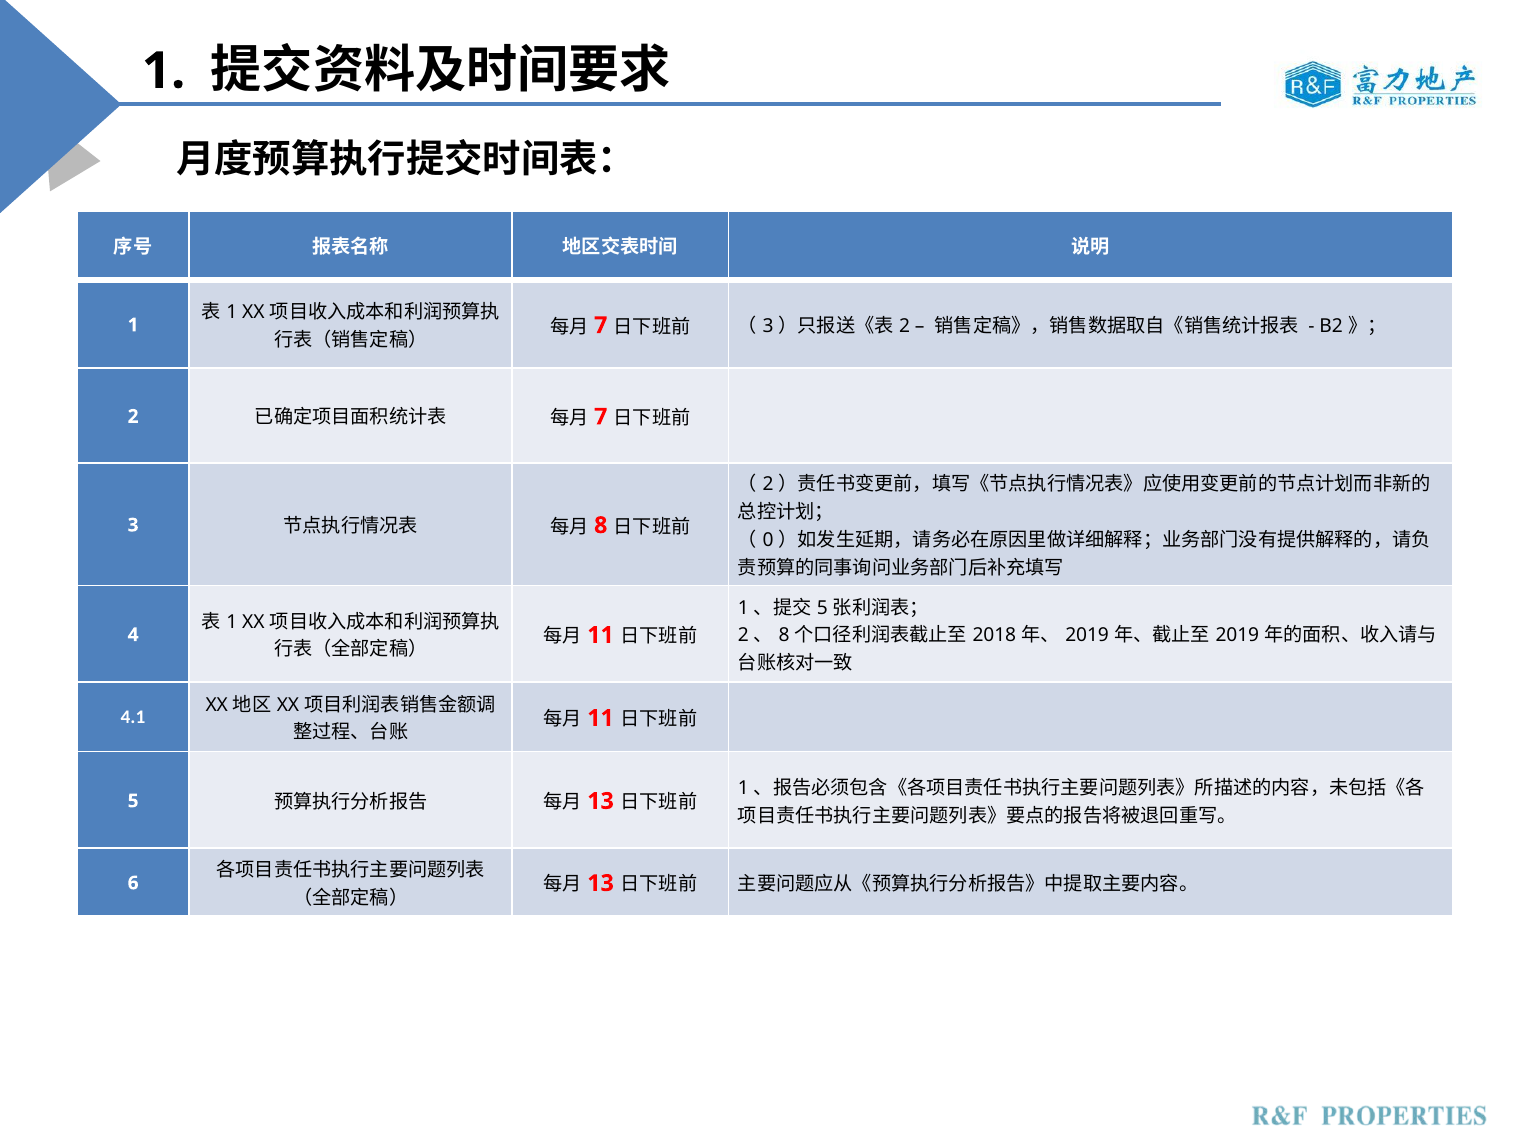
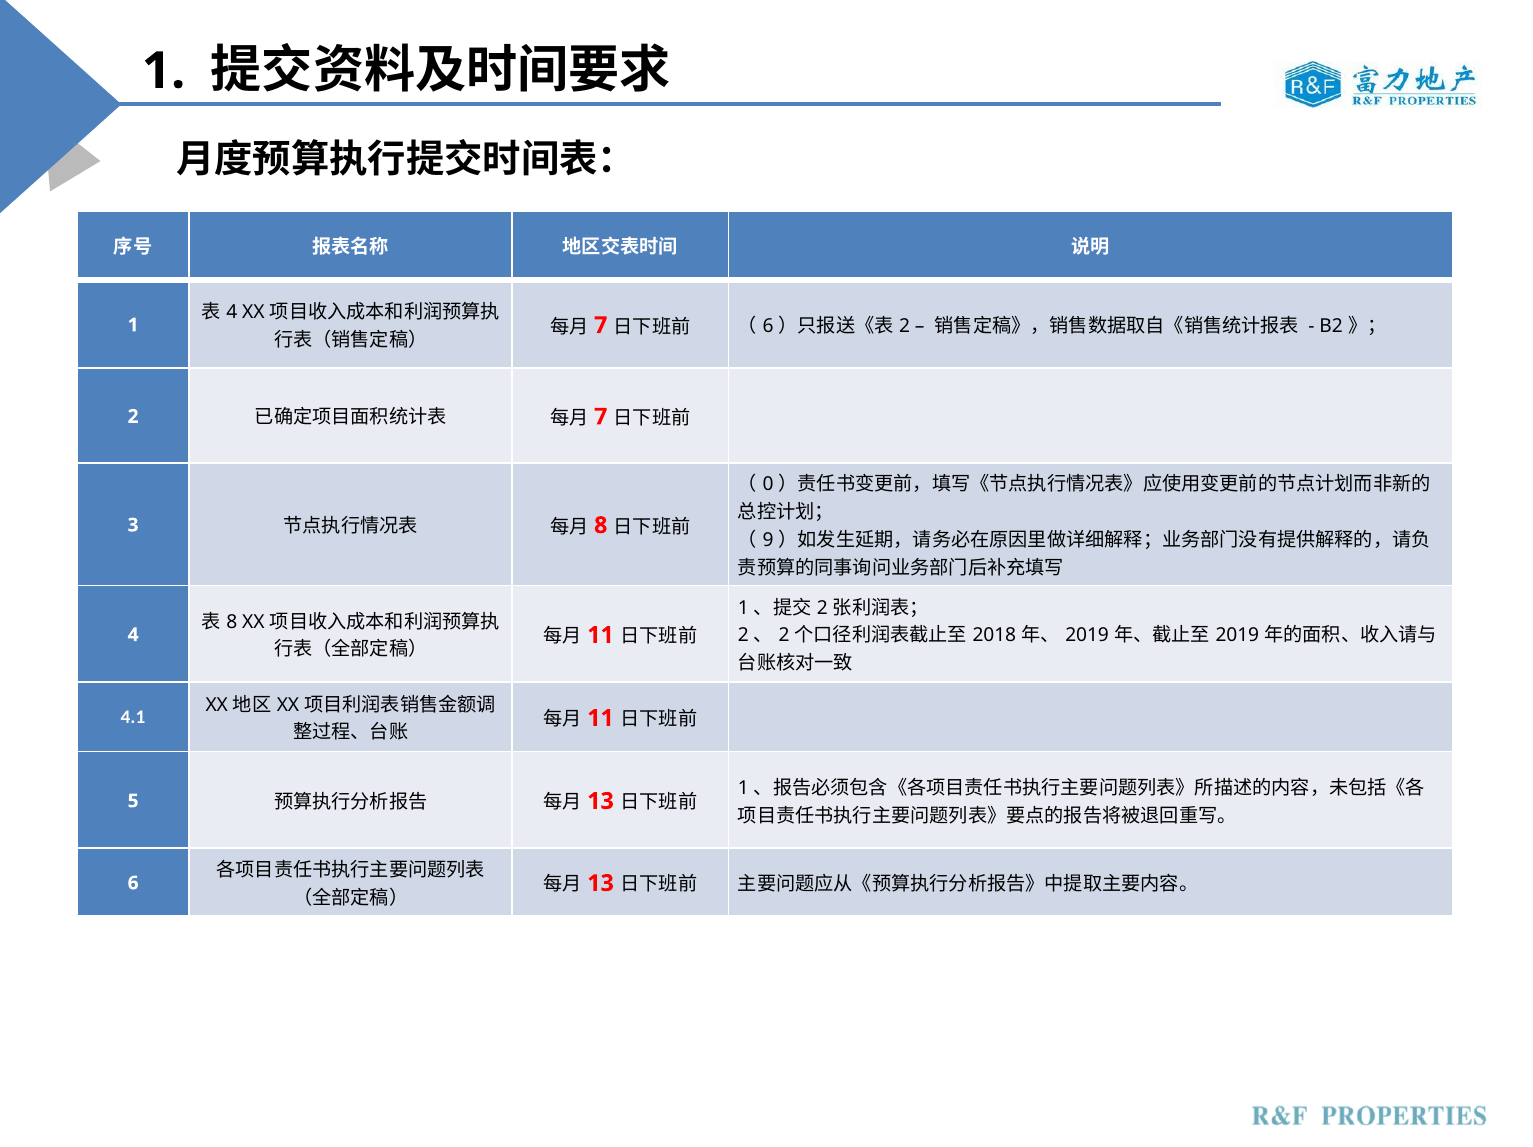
1 at (232, 312): 1 -> 4
3 at (768, 326): 3 -> 6
2 at (768, 484): 2 -> 0
0: 0 -> 9
5 at (822, 608): 5 -> 2
1 at (232, 622): 1 -> 8
8 at (784, 635): 8 -> 2
